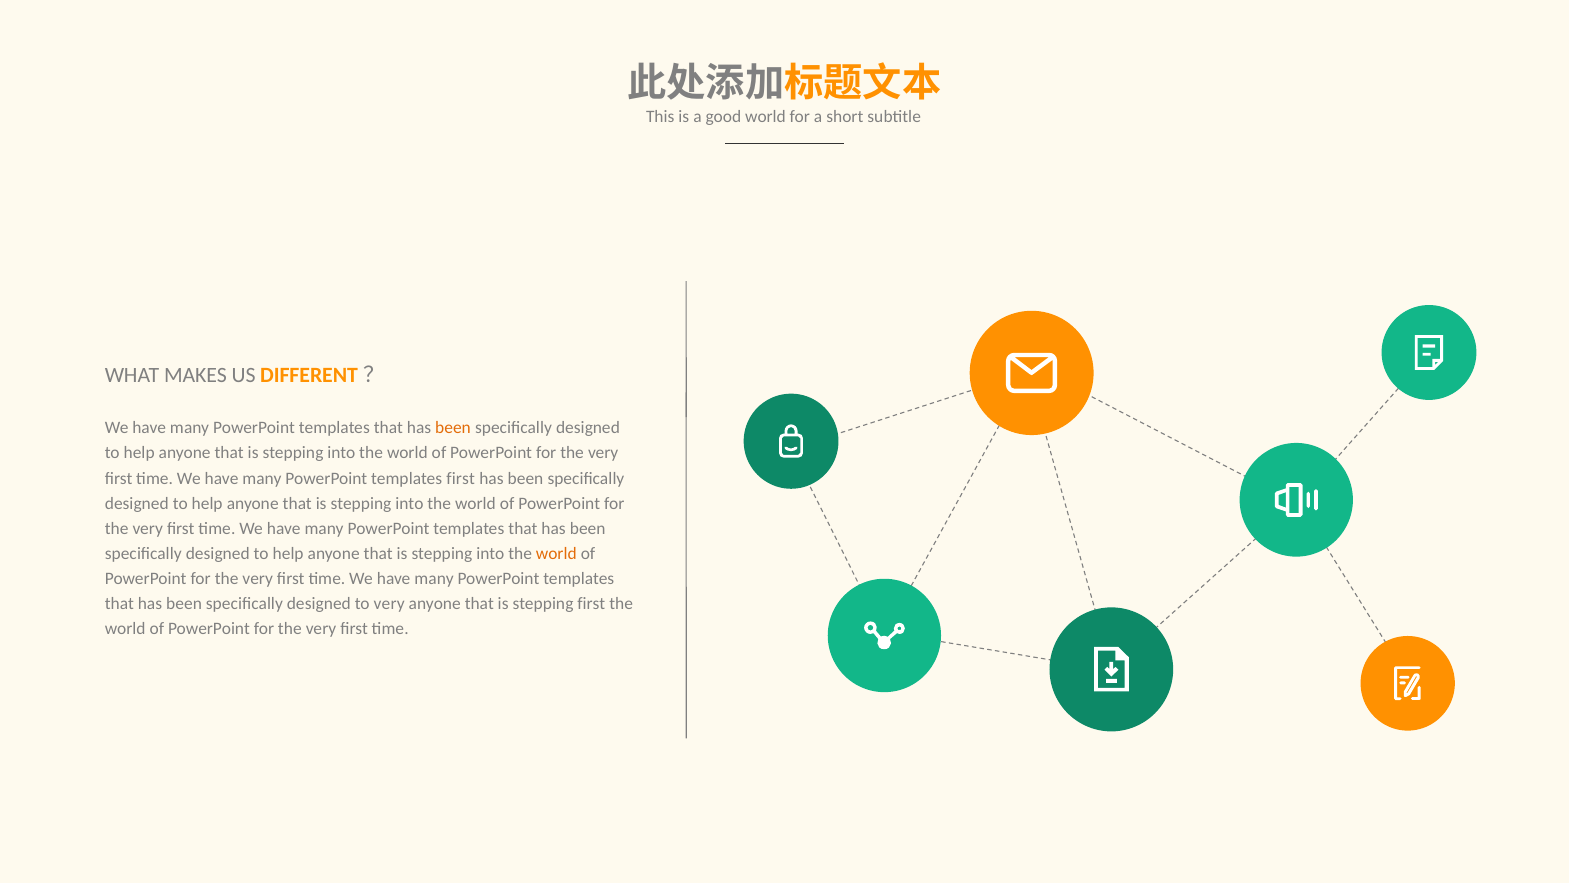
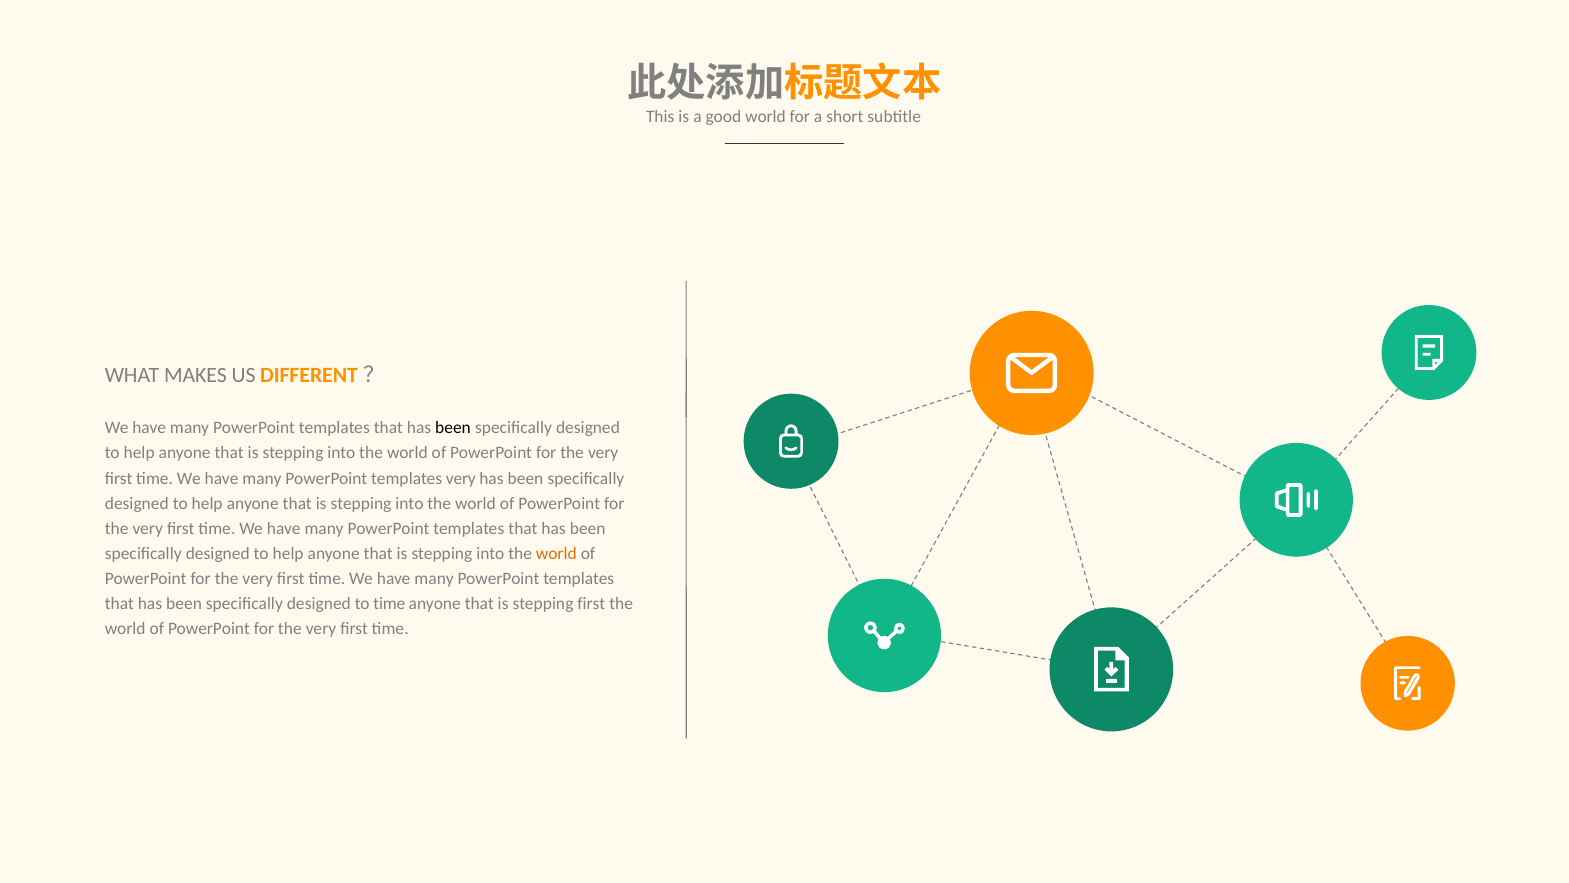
been at (453, 428) colour: orange -> black
templates first: first -> very
to very: very -> time
